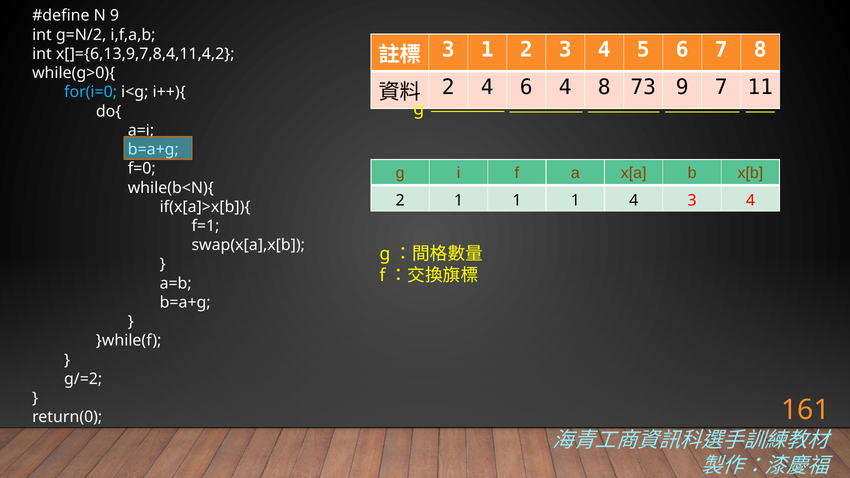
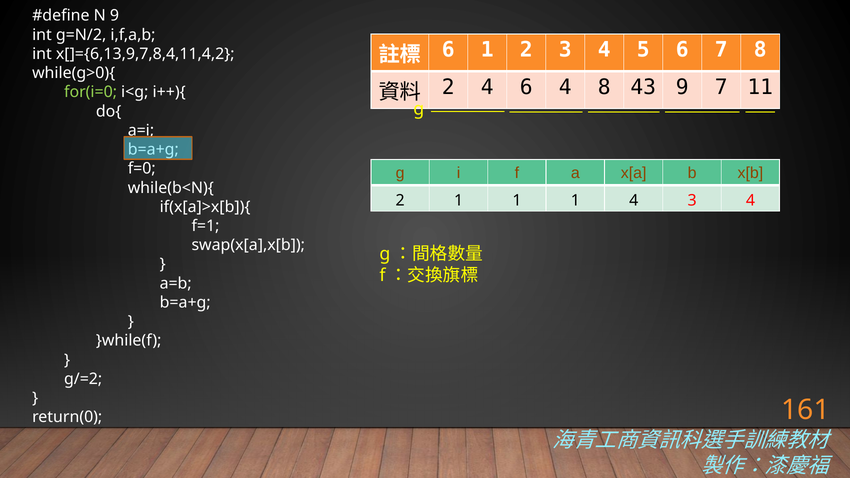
3 at (448, 50): 3 -> 6
73: 73 -> 43
for(i=0 colour: light blue -> light green
